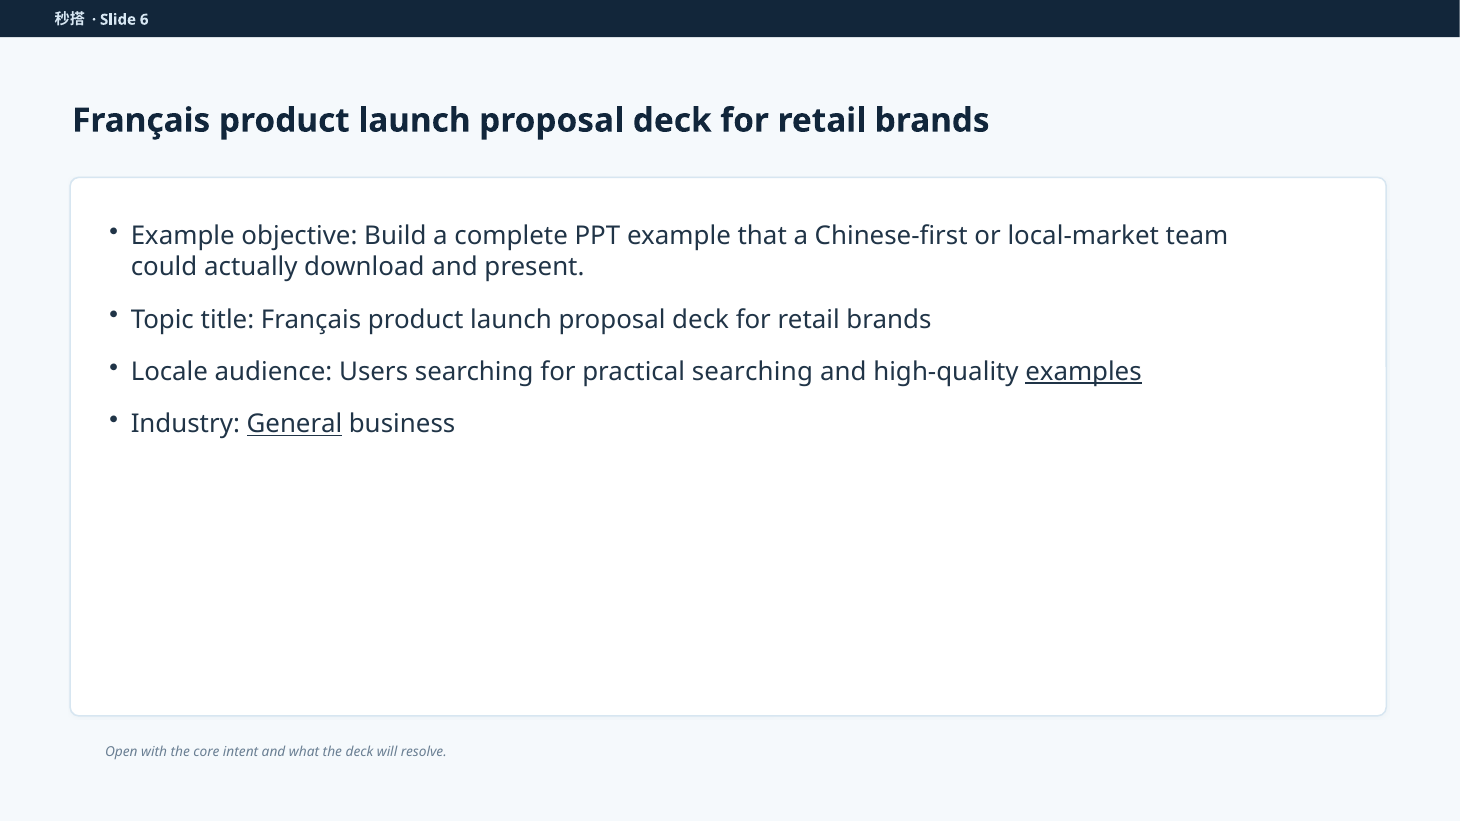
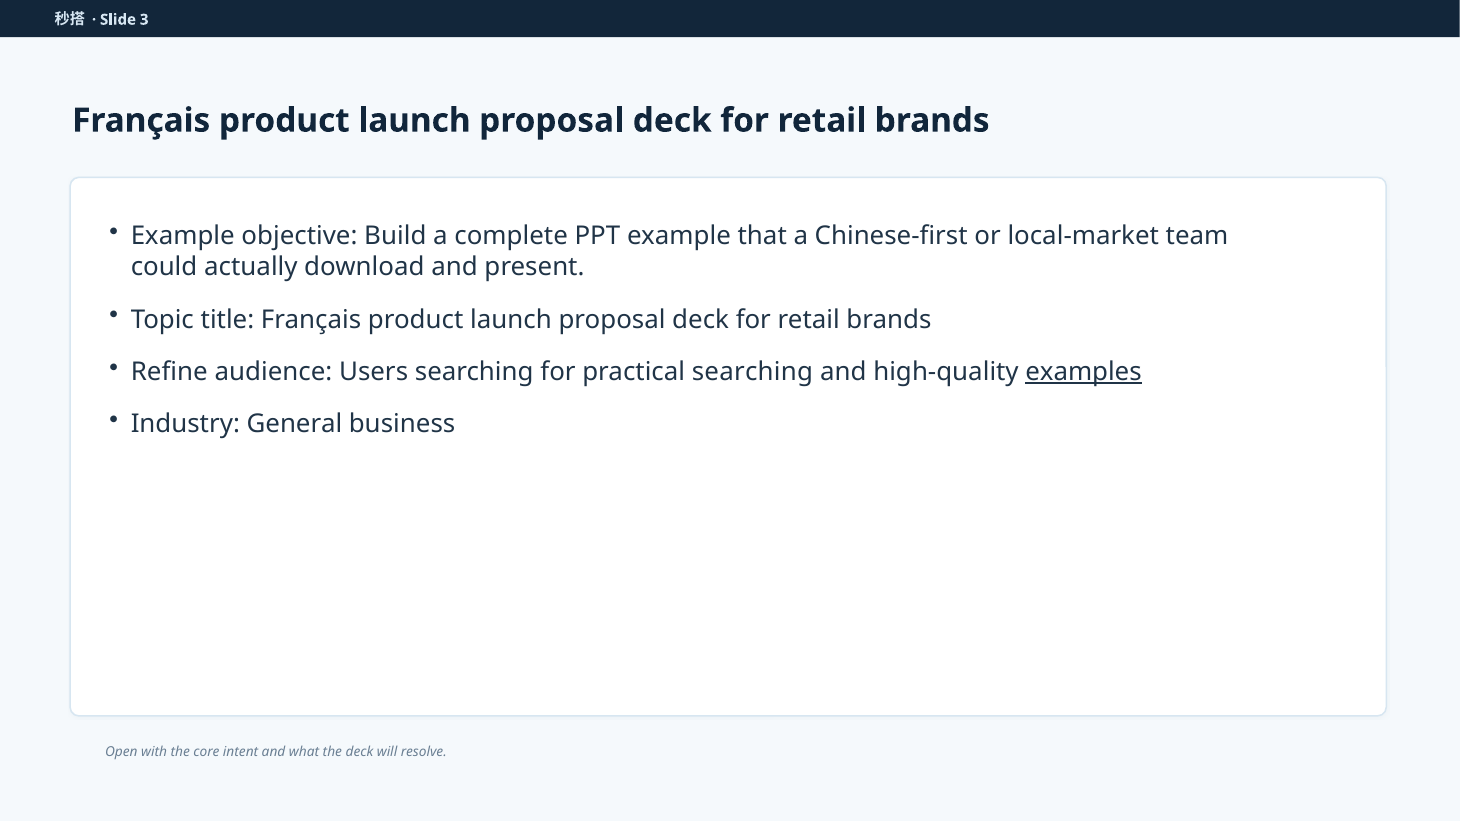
6: 6 -> 3
Locale: Locale -> Refine
General underline: present -> none
